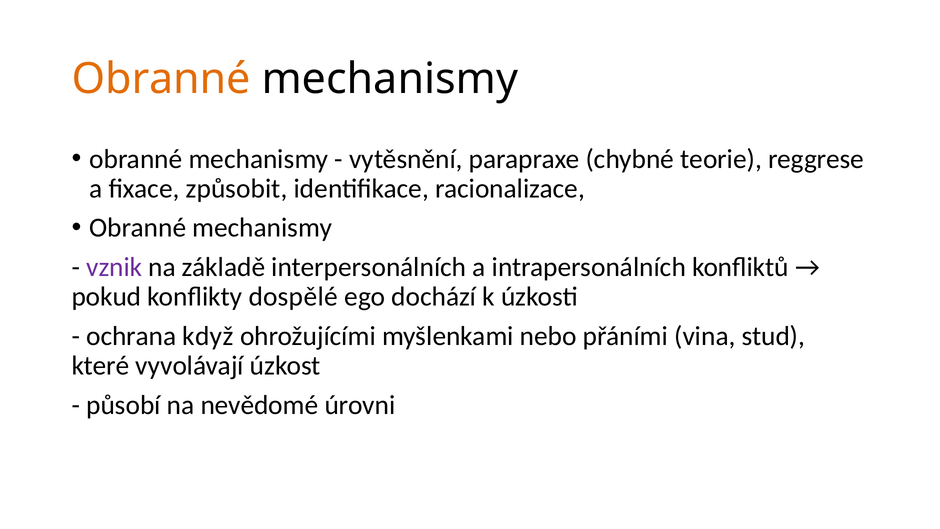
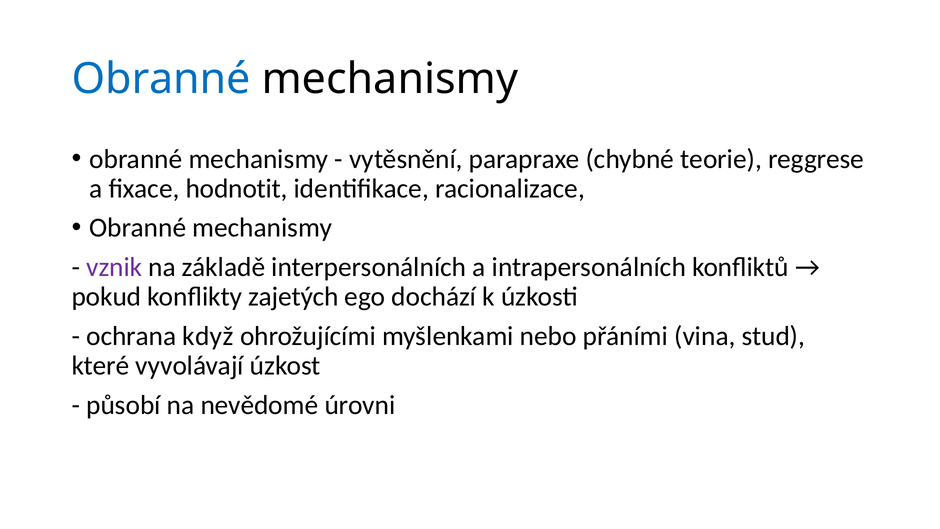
Obranné at (161, 79) colour: orange -> blue
způsobit: způsobit -> hodnotit
dospělé: dospělé -> zajetých
